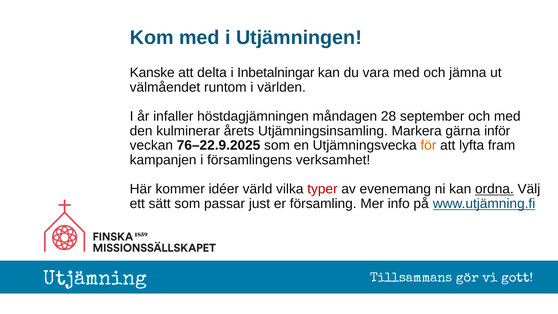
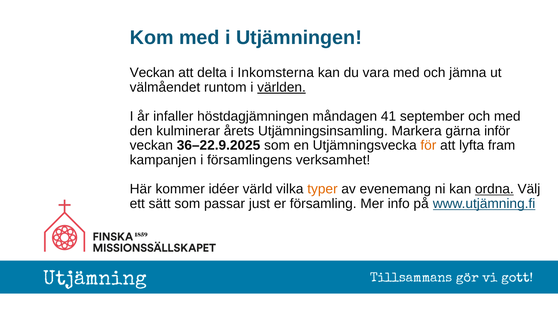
Kanske at (152, 73): Kanske -> Veckan
Inbetalningar: Inbetalningar -> Inkomsterna
världen underline: none -> present
28: 28 -> 41
76–22.9.2025: 76–22.9.2025 -> 36–22.9.2025
typer colour: red -> orange
